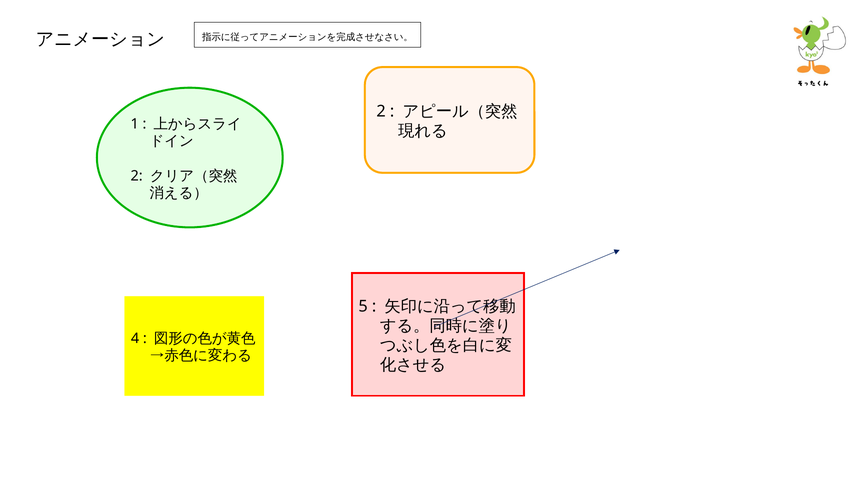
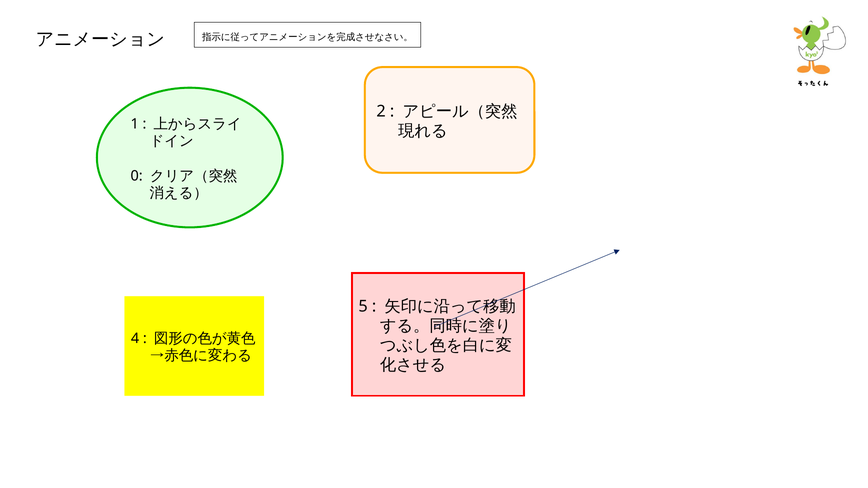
2 at (137, 176): 2 -> 0
